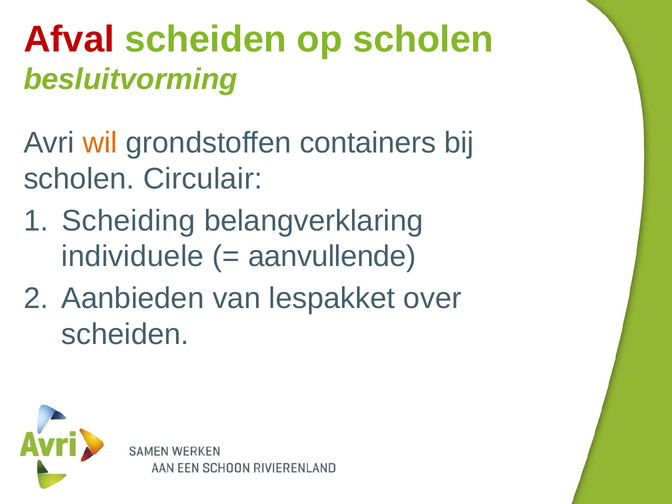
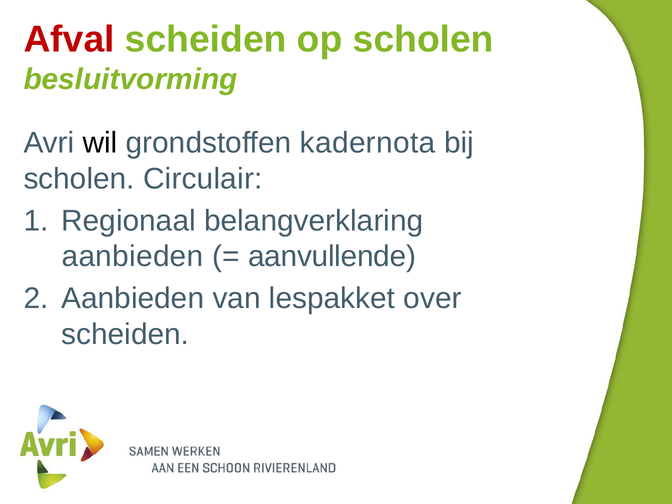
wil colour: orange -> black
containers: containers -> kadernota
Scheiding: Scheiding -> Regionaal
individuele at (133, 257): individuele -> aanbieden
